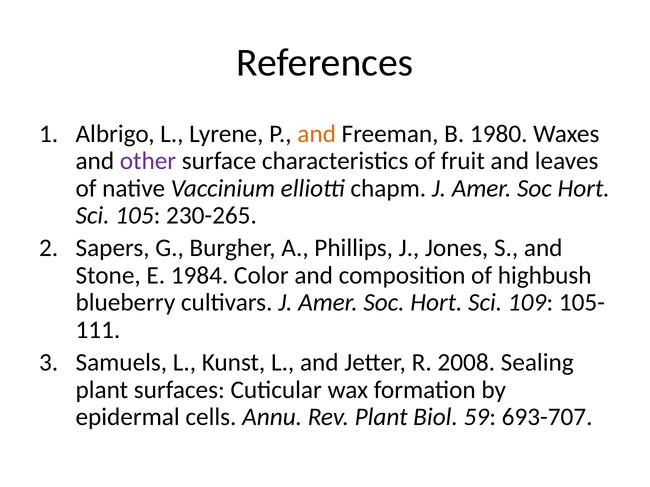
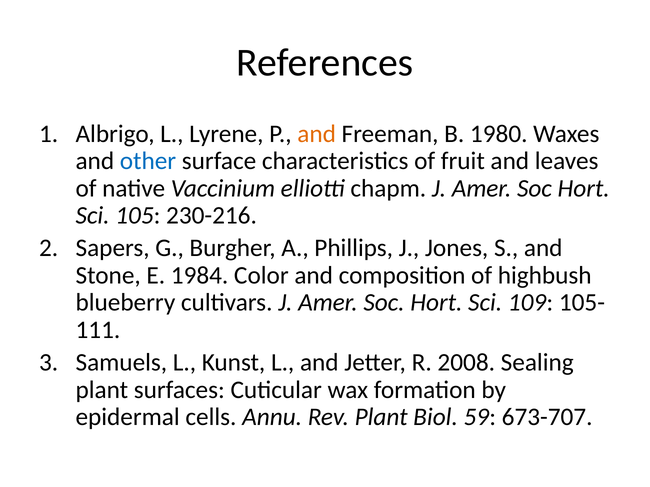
other colour: purple -> blue
230-265: 230-265 -> 230-216
693-707: 693-707 -> 673-707
